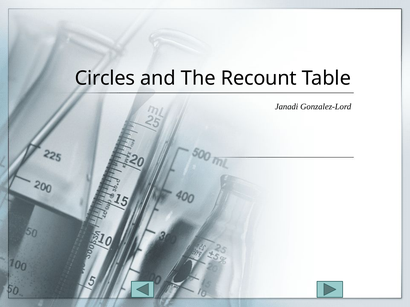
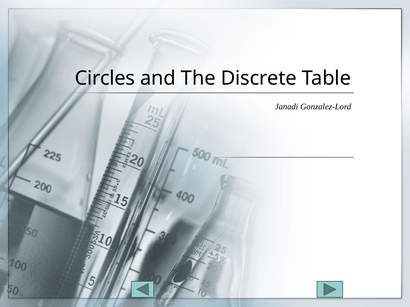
Recount: Recount -> Discrete
